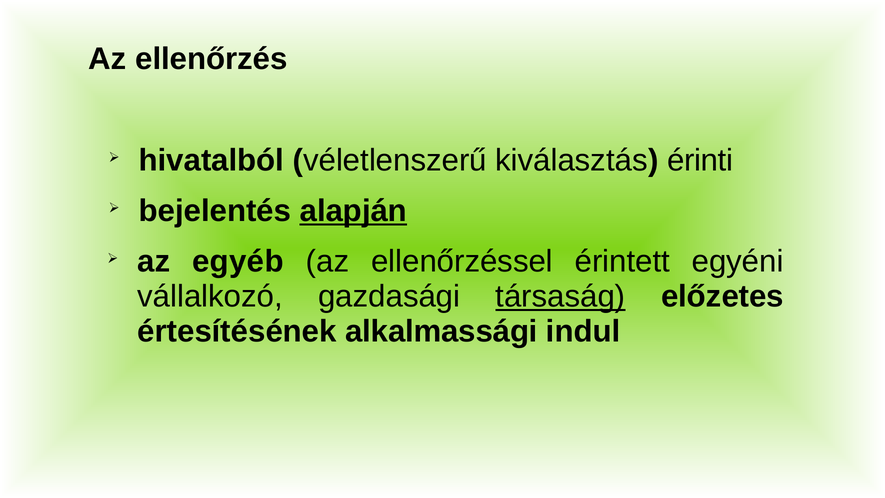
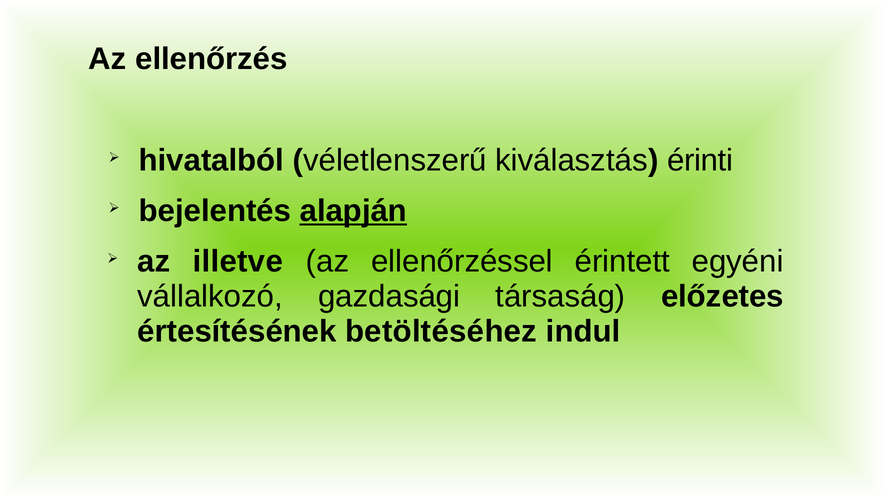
egyéb: egyéb -> illetve
társaság underline: present -> none
alkalmassági: alkalmassági -> betöltéséhez
